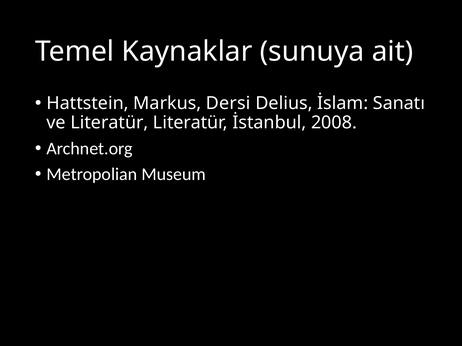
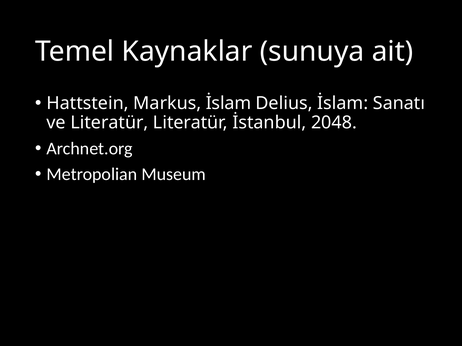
Markus Dersi: Dersi -> İslam
2008: 2008 -> 2048
